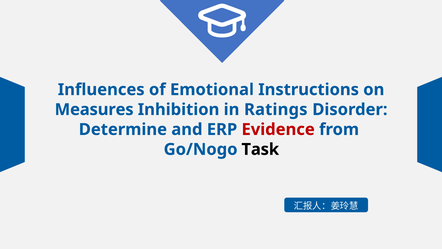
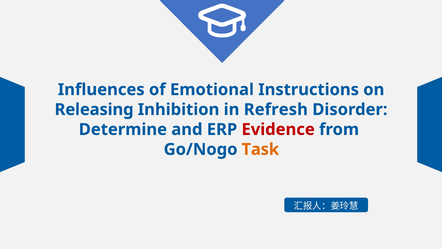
Measures: Measures -> Releasing
Ratings: Ratings -> Refresh
Task colour: black -> orange
